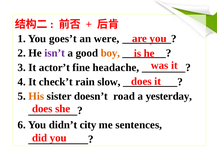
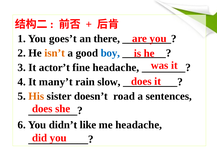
were: were -> there
isn’t colour: purple -> orange
boy colour: orange -> blue
check’t: check’t -> many’t
yesterday: yesterday -> sentences
city: city -> like
me sentences: sentences -> headache
